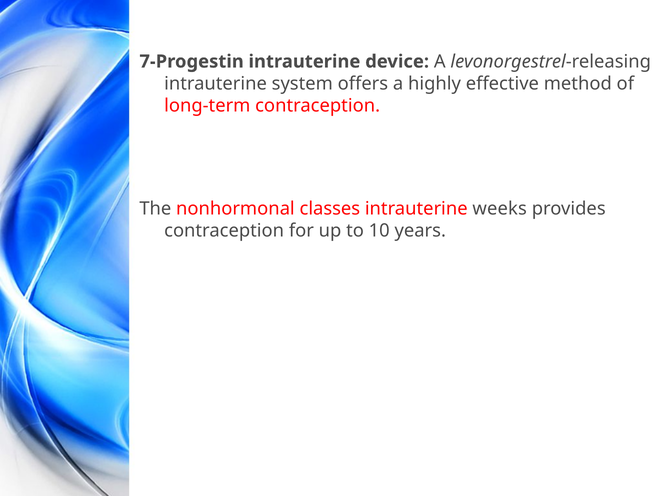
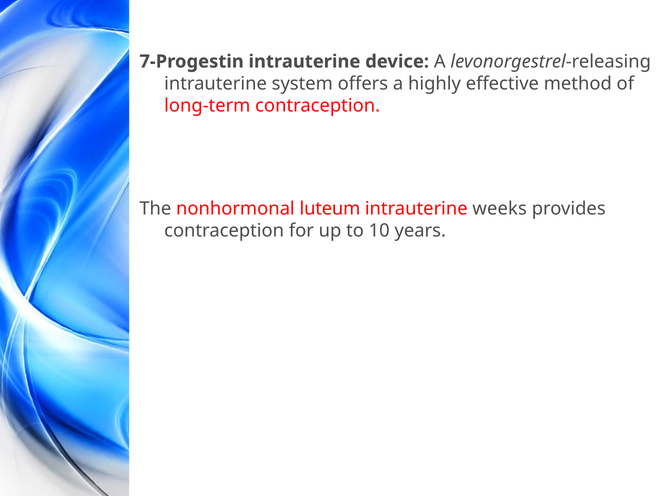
classes: classes -> luteum
